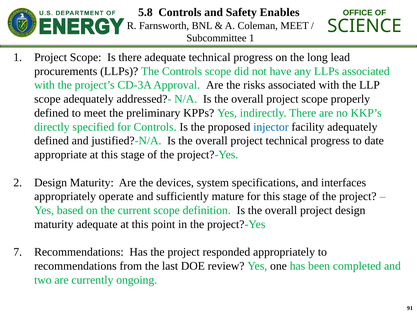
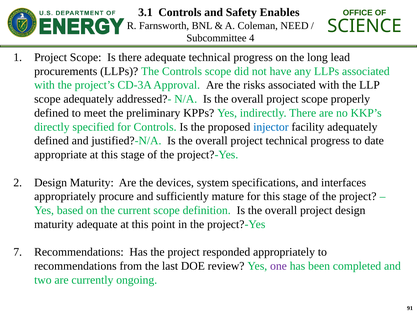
5.8: 5.8 -> 3.1
Coleman MEET: MEET -> NEED
Subcommittee 1: 1 -> 4
operate: operate -> procure
one colour: black -> purple
